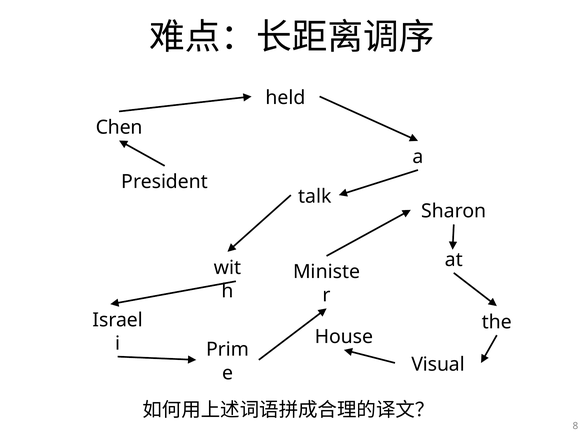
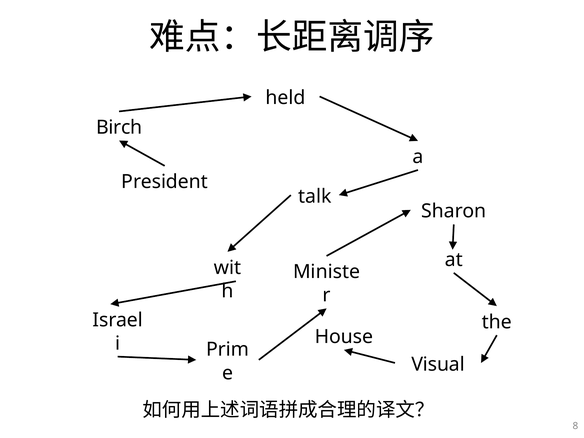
Chen: Chen -> Birch
